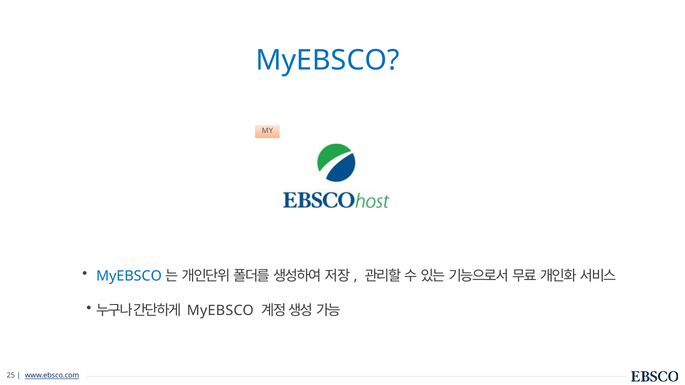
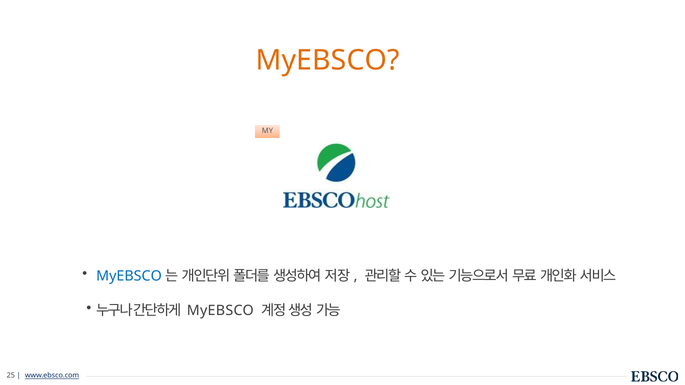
MyEBSCO at (328, 60) colour: blue -> orange
